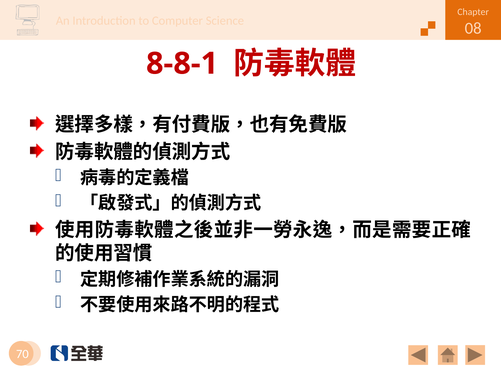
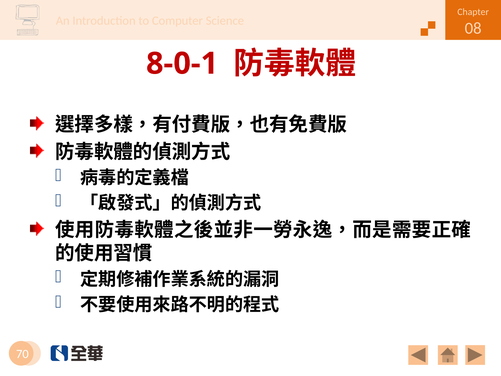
8-8-1: 8-8-1 -> 8-0-1
